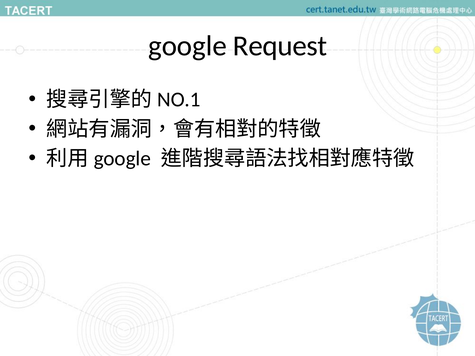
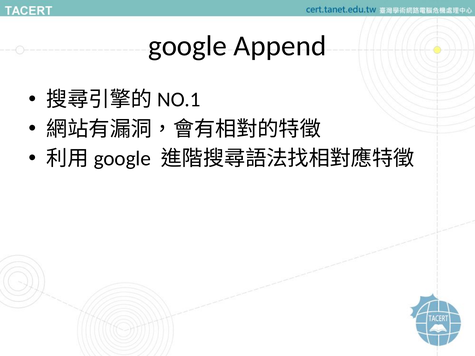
Request: Request -> Append
